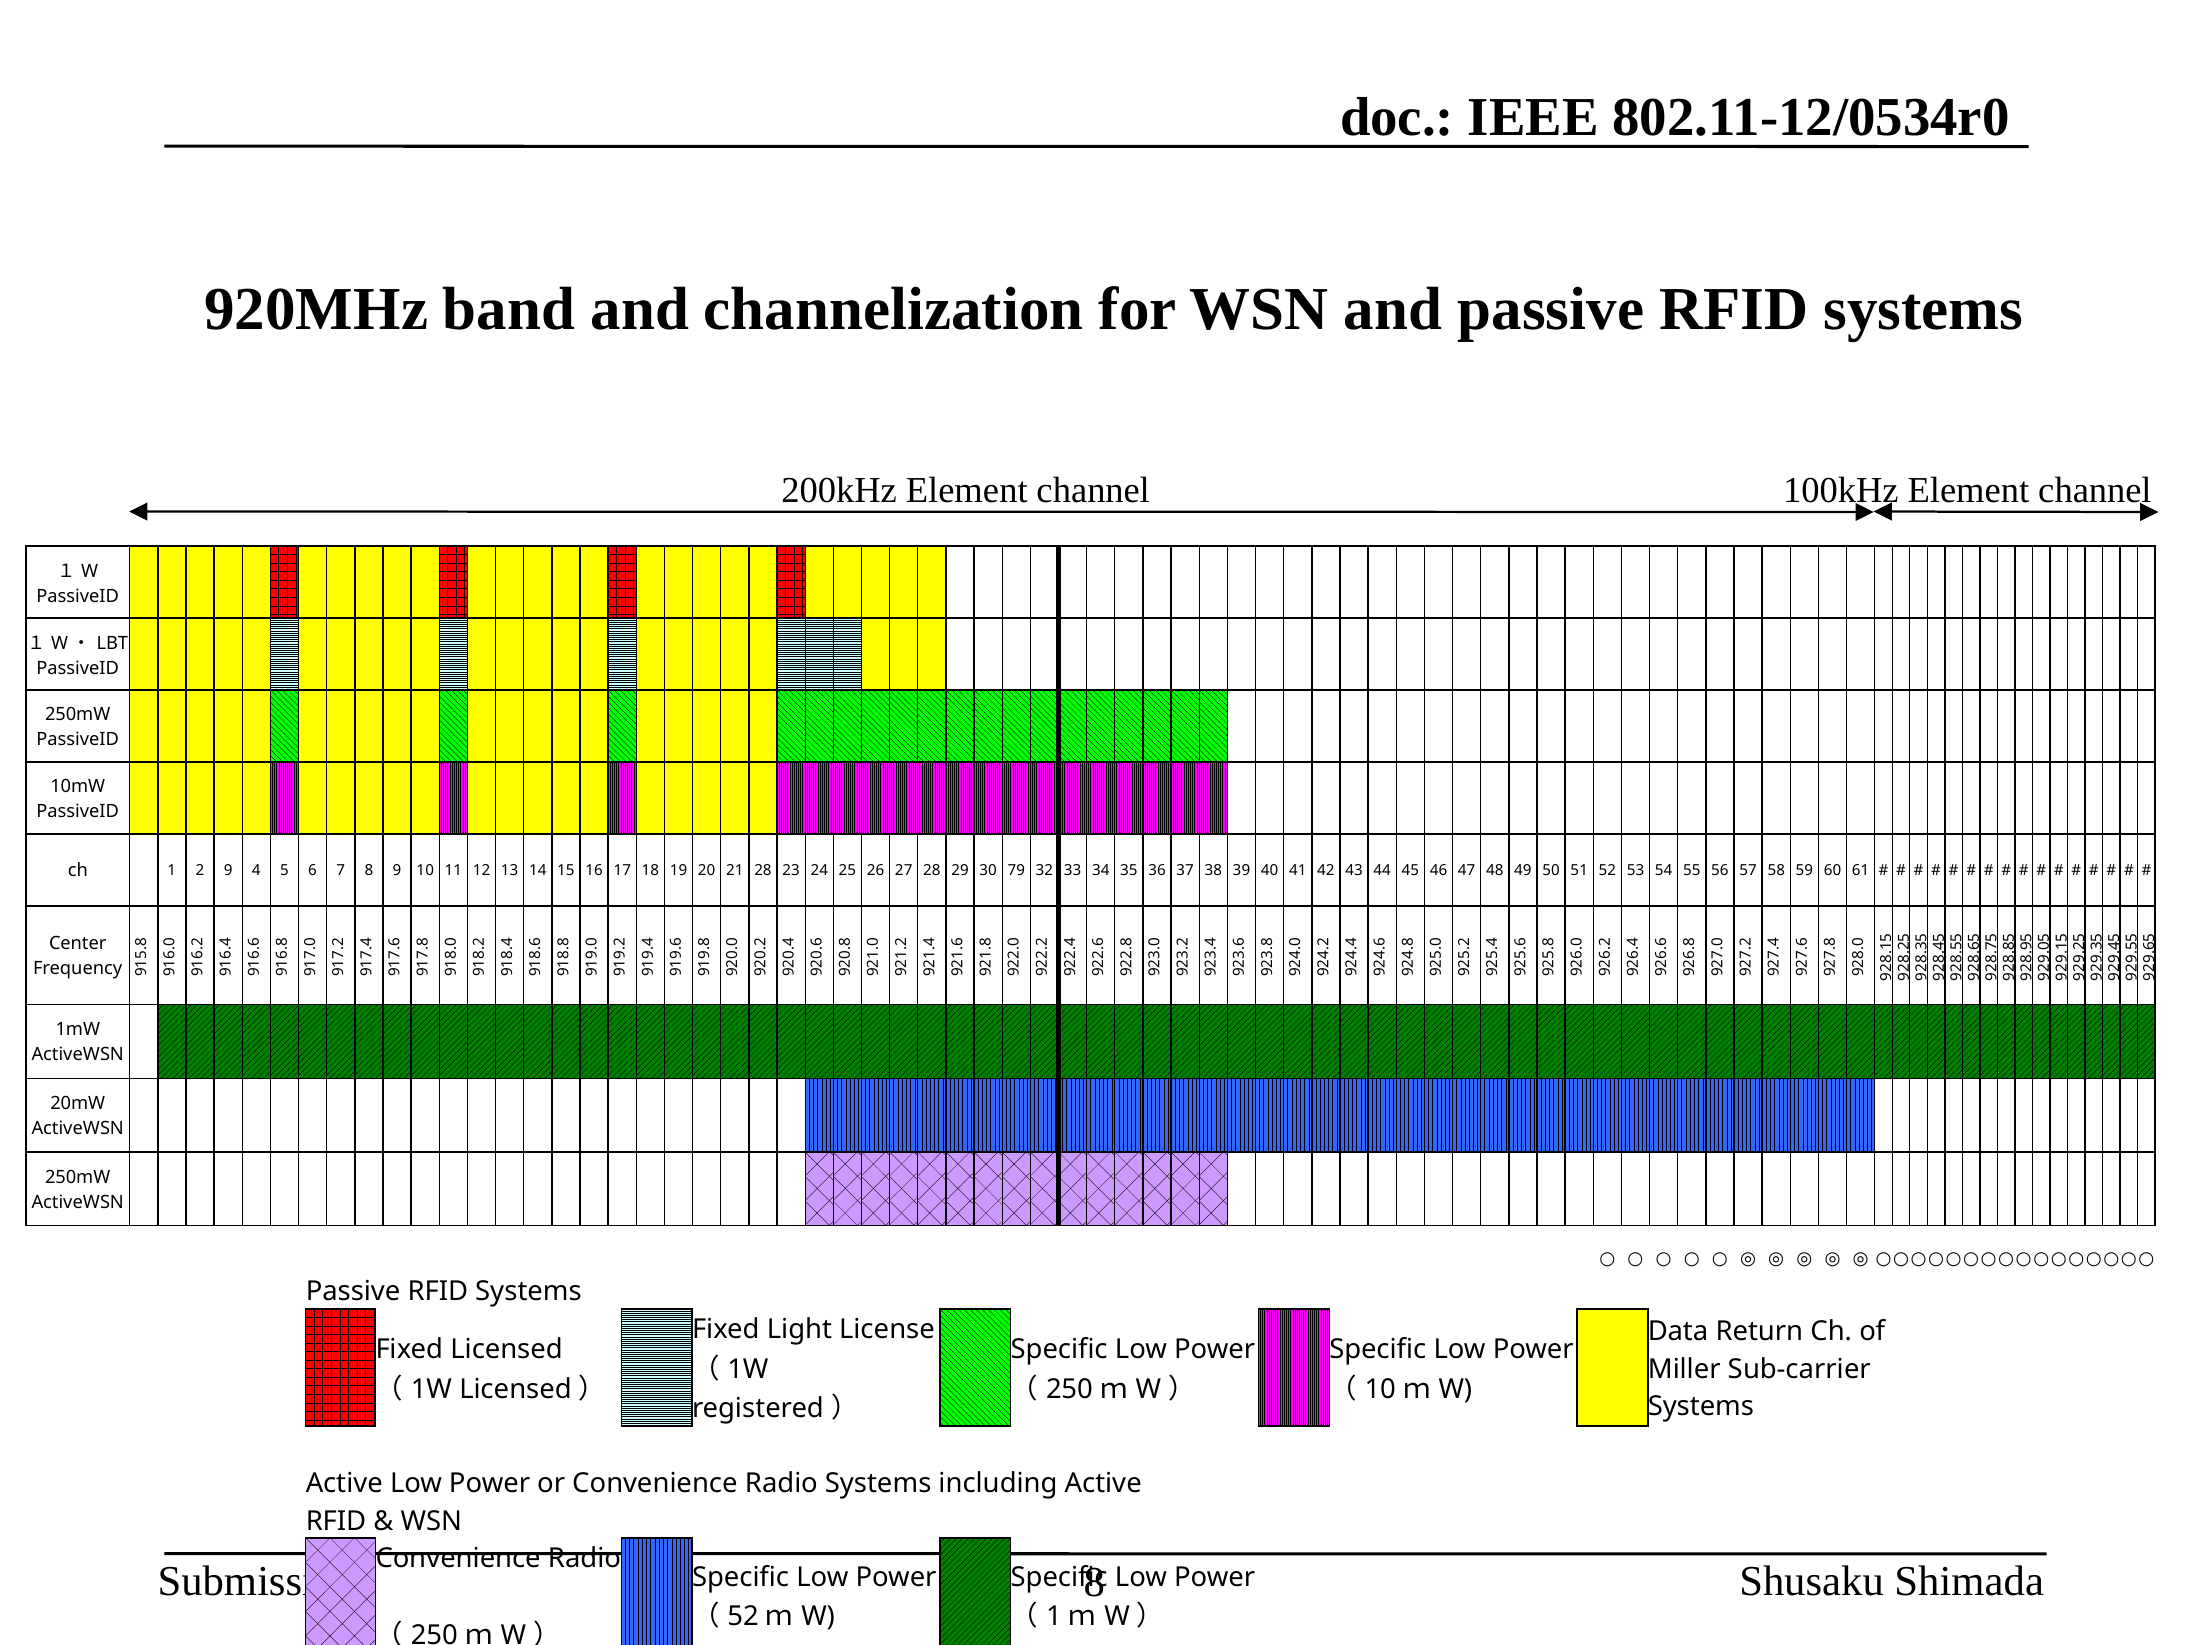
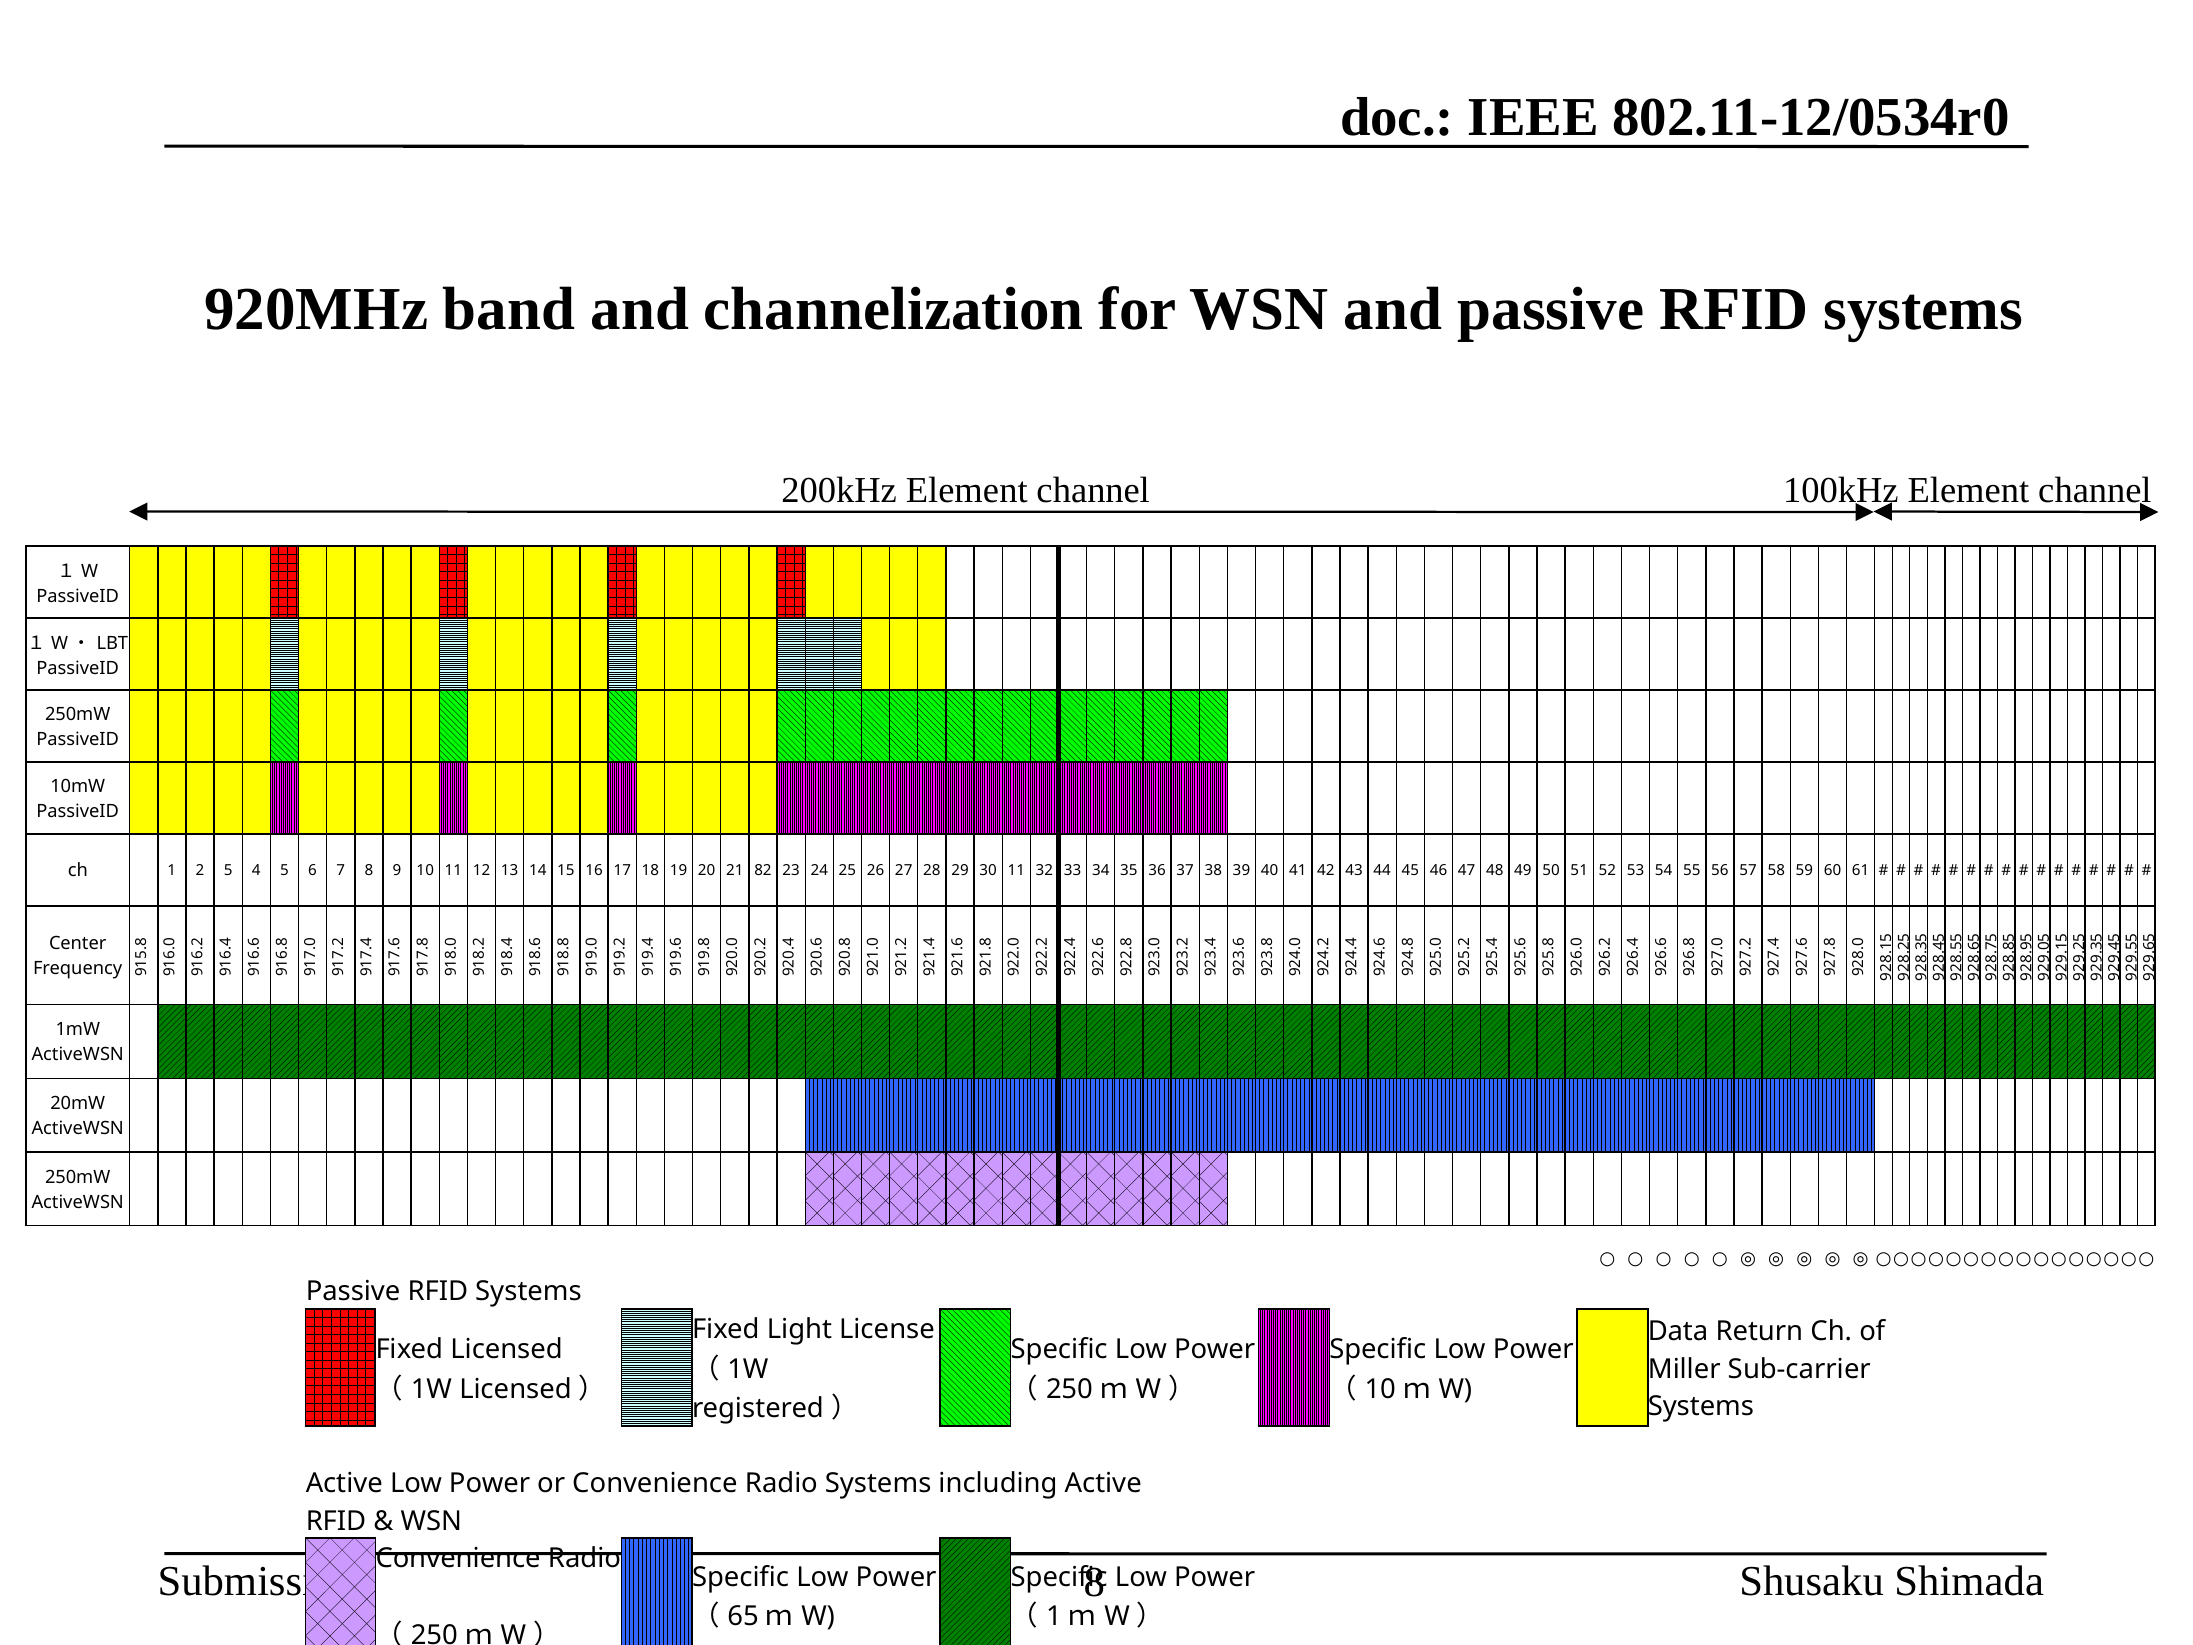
ch 1 2 9: 9 -> 5
21 28: 28 -> 82
30 79: 79 -> 11
52 at (743, 1617): 52 -> 65
